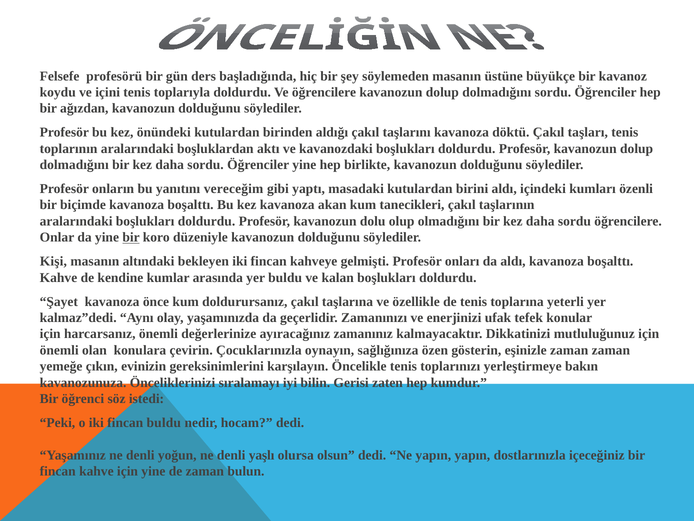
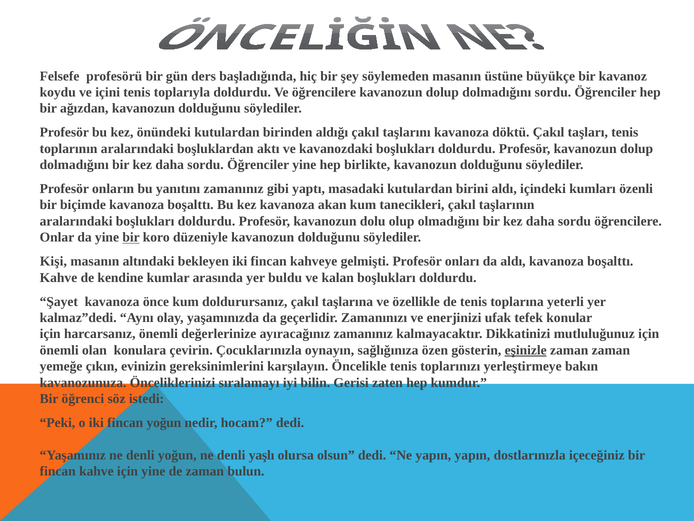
yanıtını vereceğim: vereceğim -> zamanınız
eşinizle underline: none -> present
fincan buldu: buldu -> yoğun
